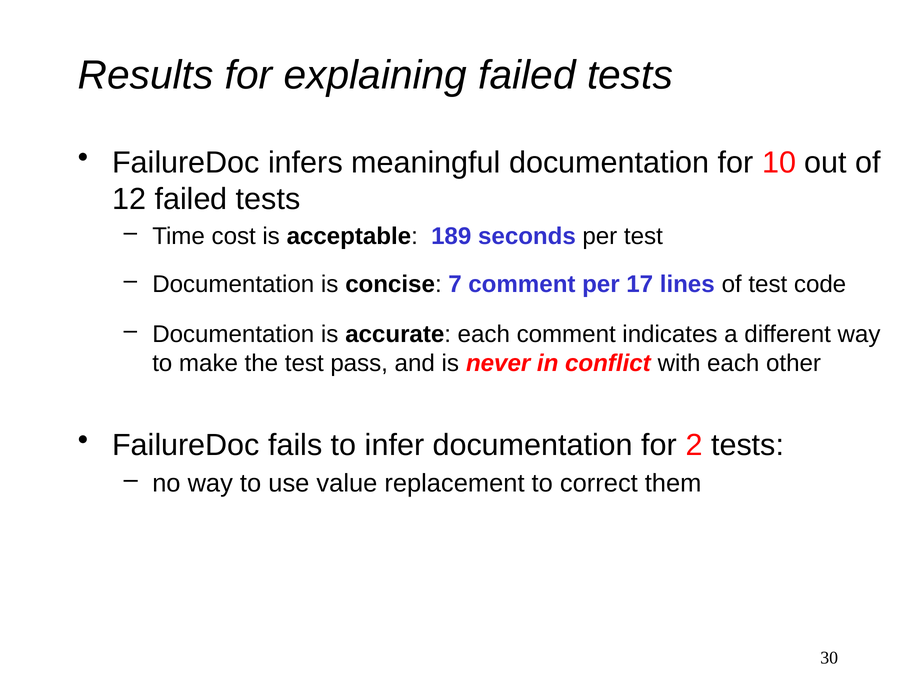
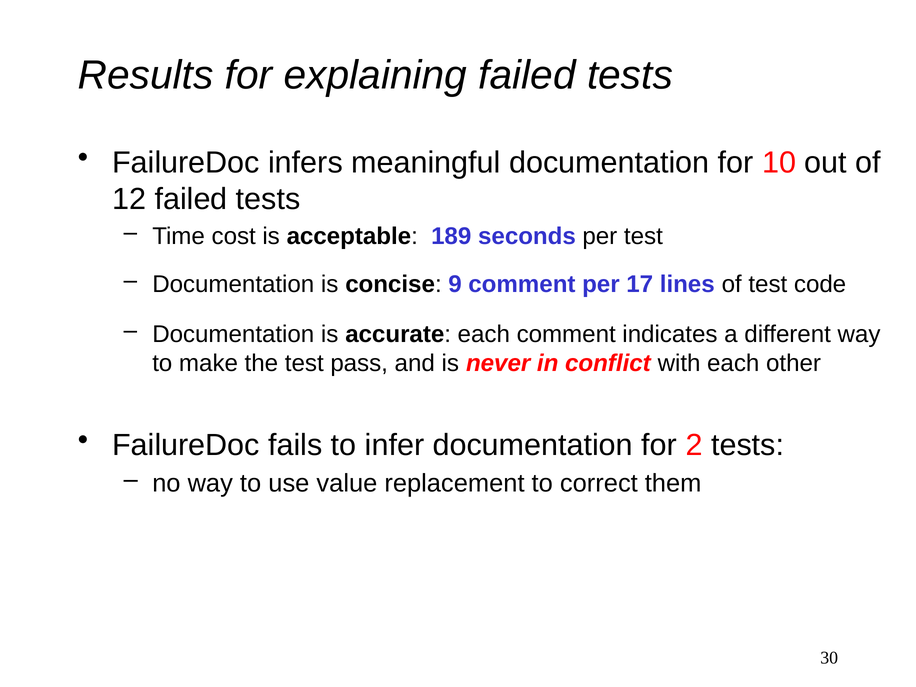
7: 7 -> 9
